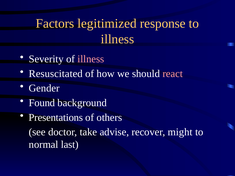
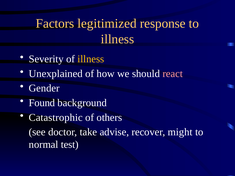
illness at (91, 59) colour: pink -> yellow
Resuscitated: Resuscitated -> Unexplained
Presentations: Presentations -> Catastrophic
last: last -> test
